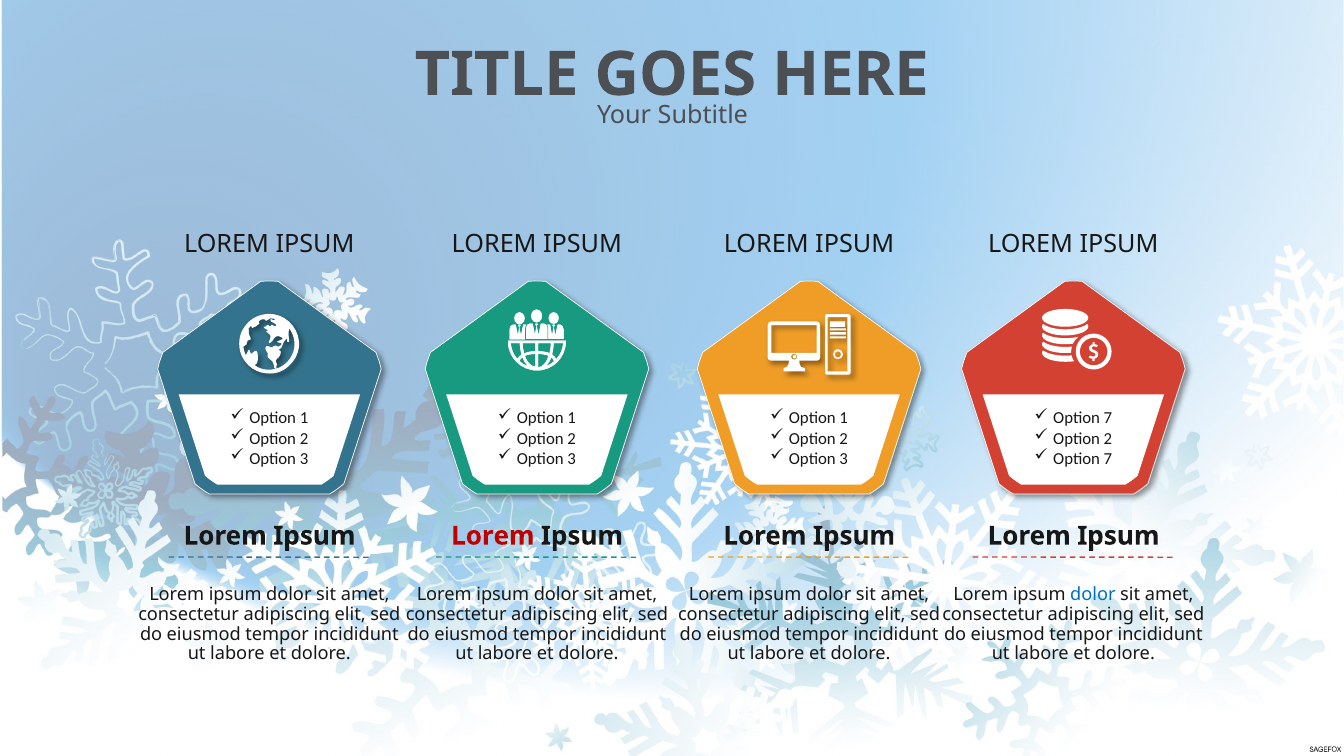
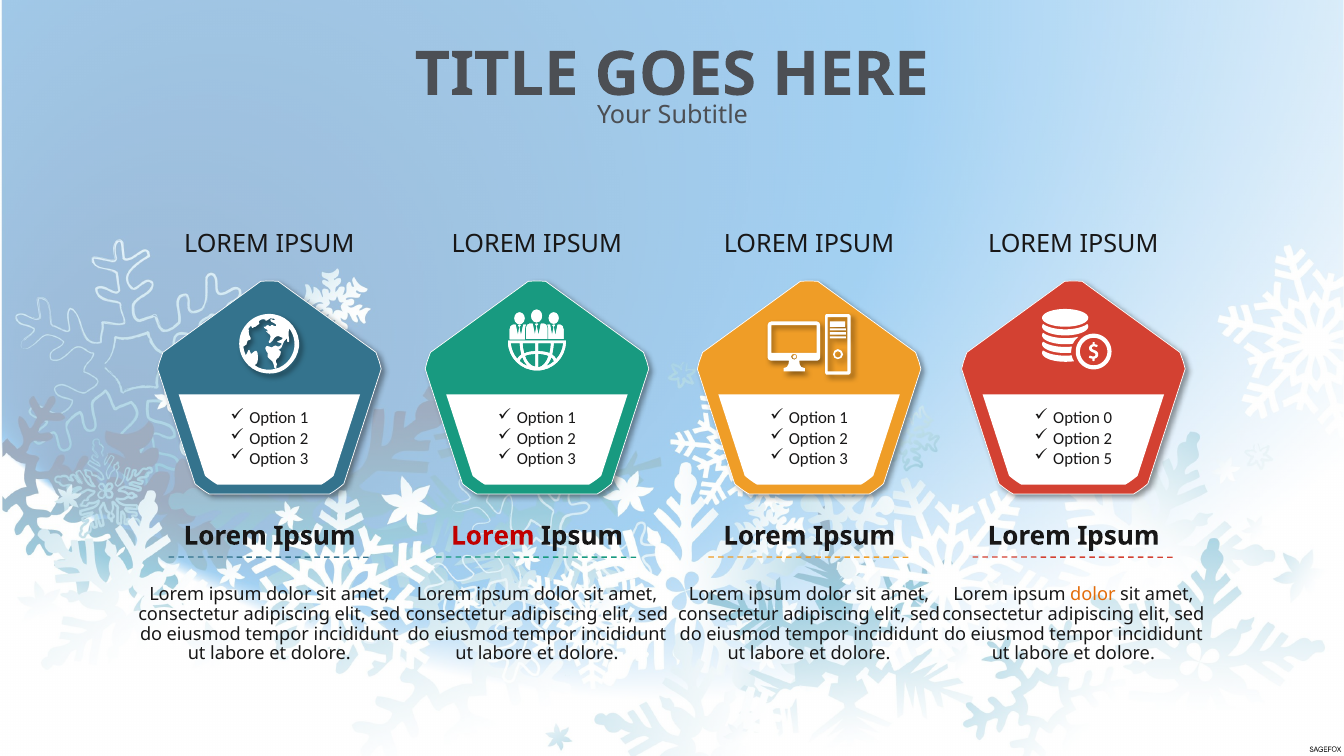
7 at (1108, 418): 7 -> 0
7 at (1108, 459): 7 -> 5
dolor at (1093, 595) colour: blue -> orange
